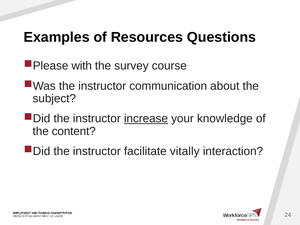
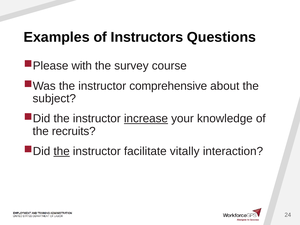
Resources: Resources -> Instructors
communication: communication -> comprehensive
content: content -> recruits
the at (62, 151) underline: none -> present
